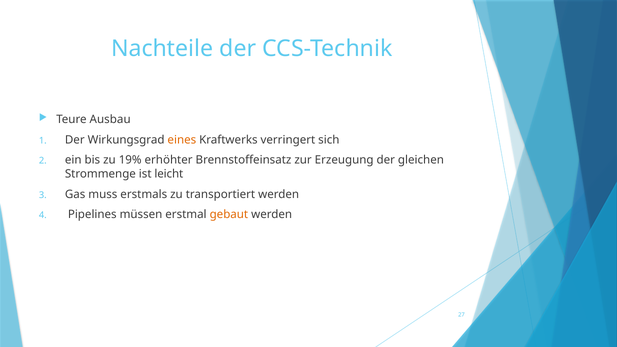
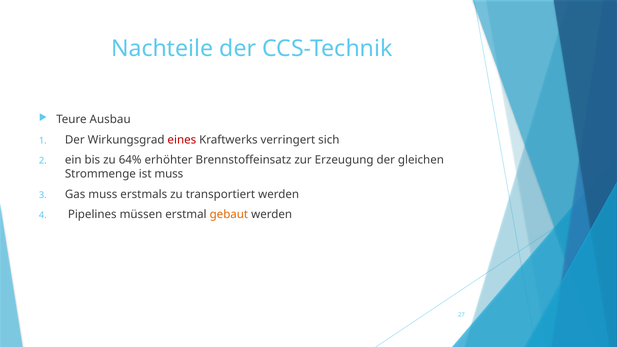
eines colour: orange -> red
19%: 19% -> 64%
ist leicht: leicht -> muss
